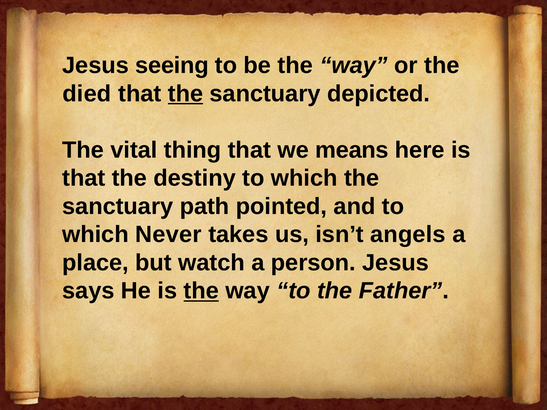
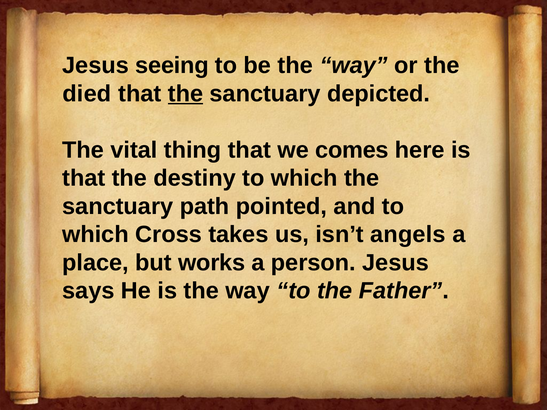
means: means -> comes
Never: Never -> Cross
watch: watch -> works
the at (201, 291) underline: present -> none
